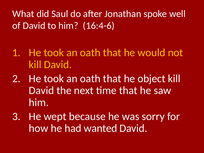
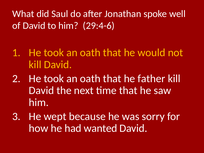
16:4-6: 16:4-6 -> 29:4-6
object: object -> father
